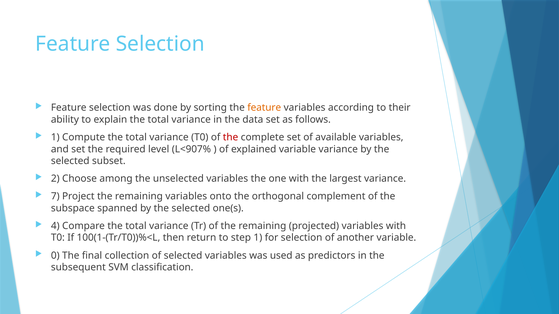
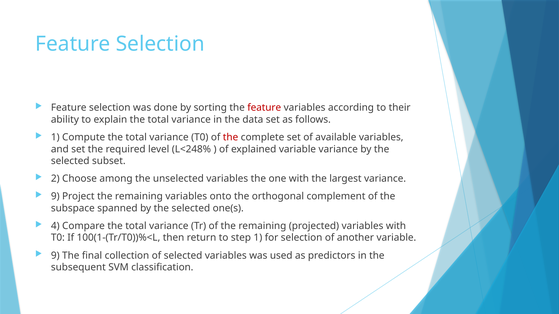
feature at (264, 108) colour: orange -> red
L<907%: L<907% -> L<248%
7 at (55, 197): 7 -> 9
0 at (55, 256): 0 -> 9
